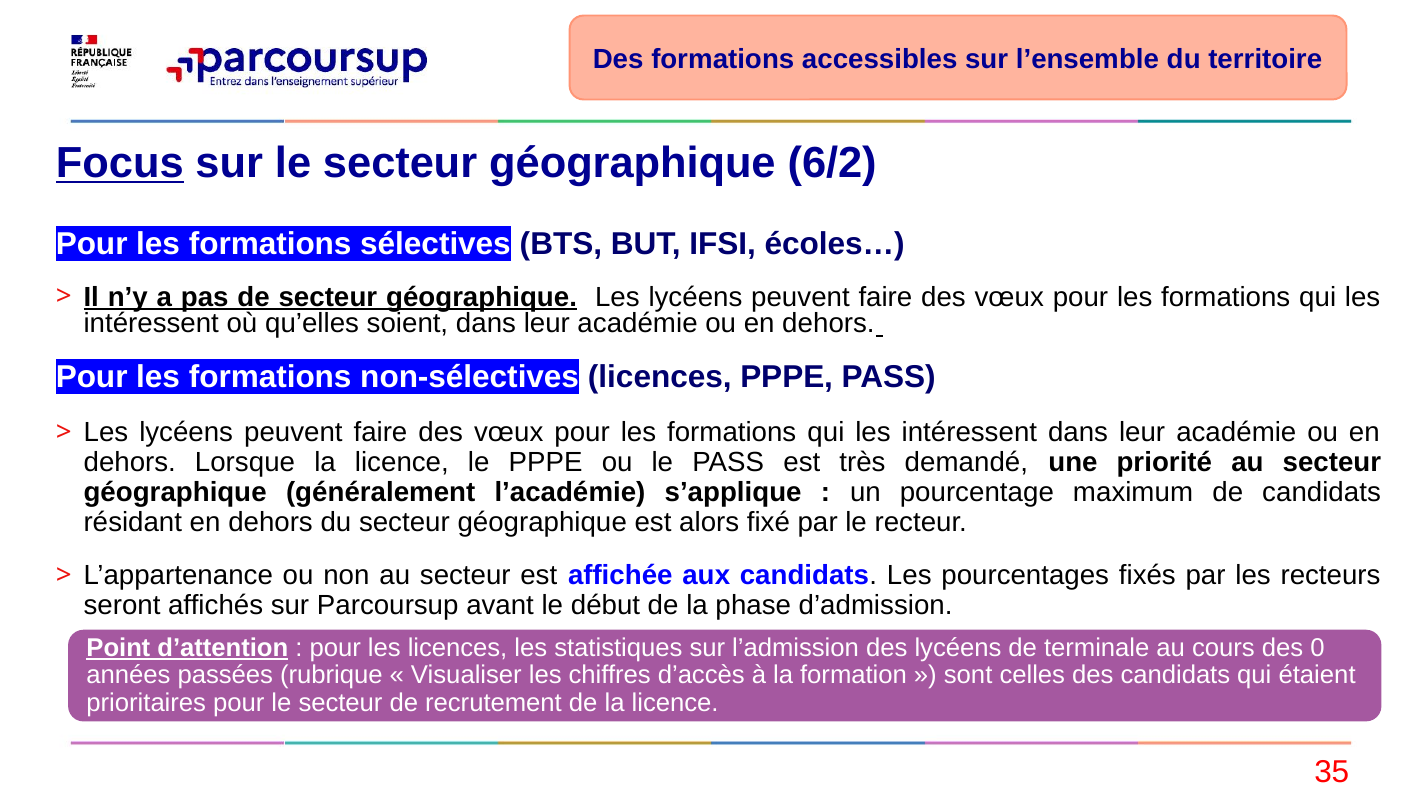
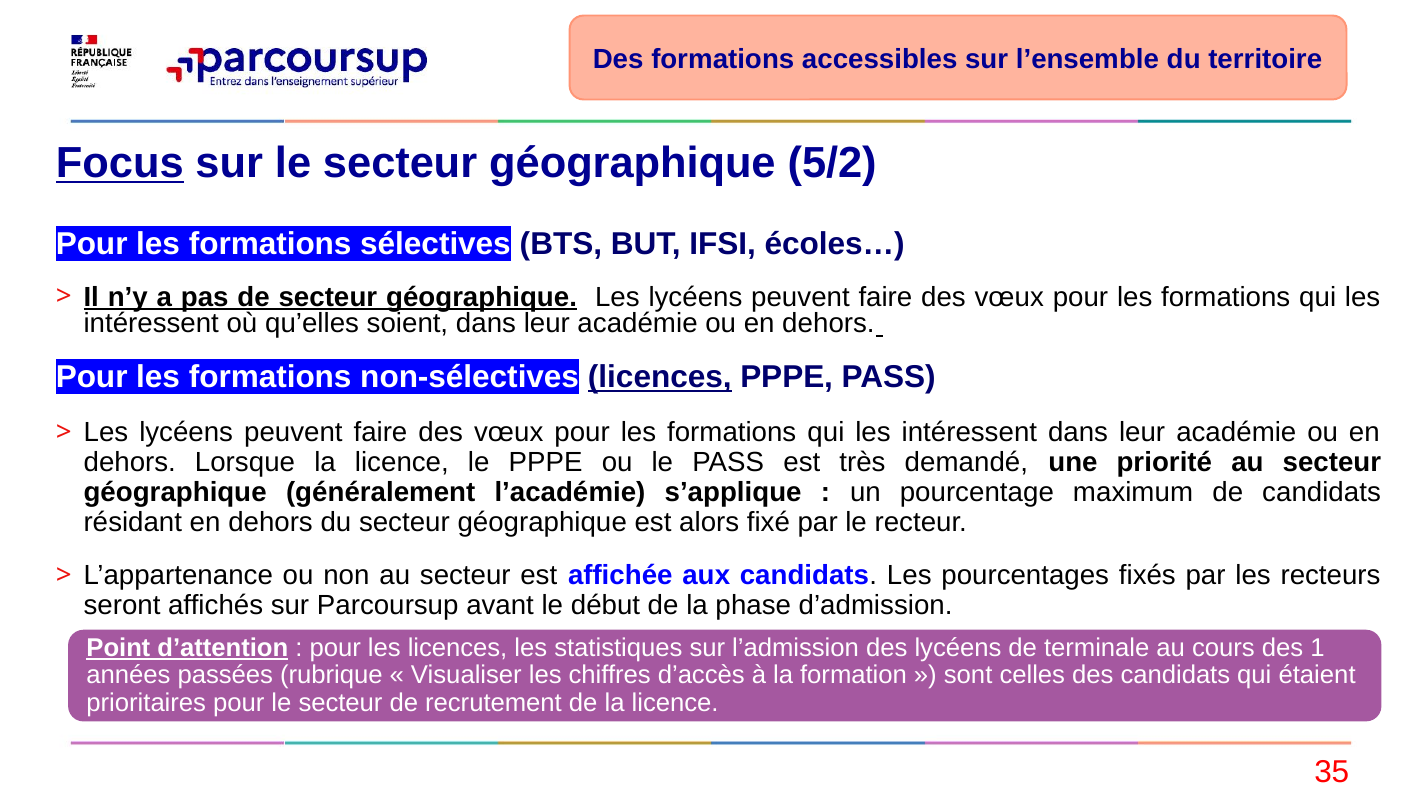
6/2: 6/2 -> 5/2
licences at (660, 377) underline: none -> present
0: 0 -> 1
